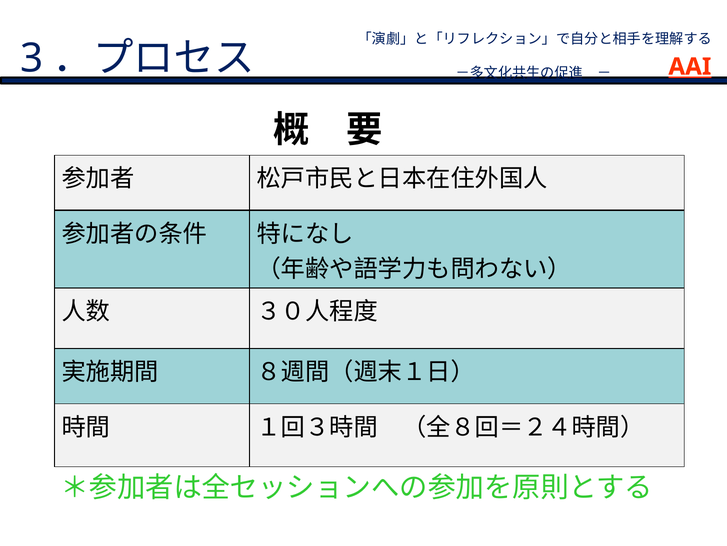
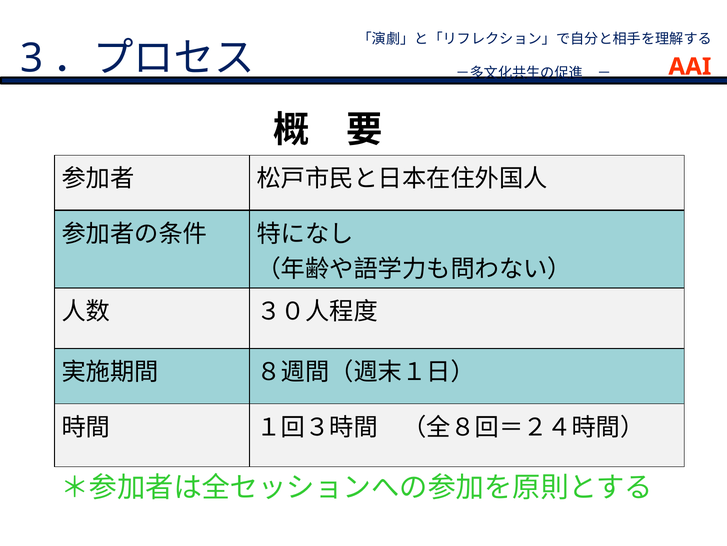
AAI underline: present -> none
